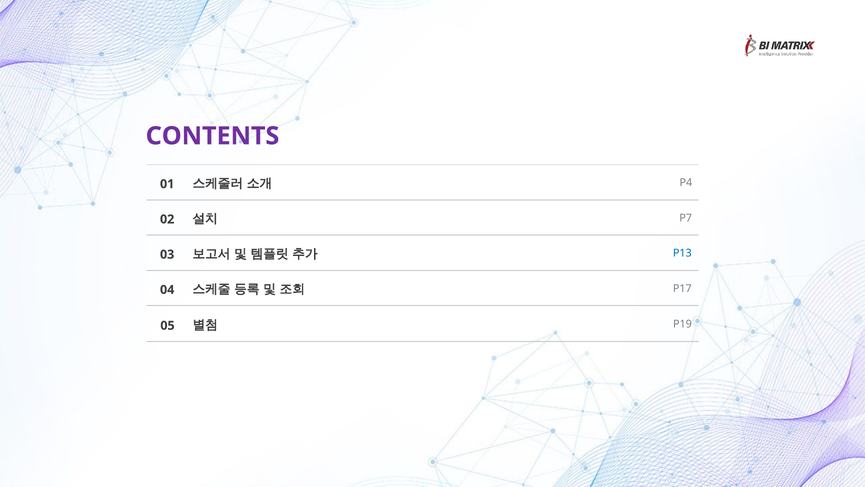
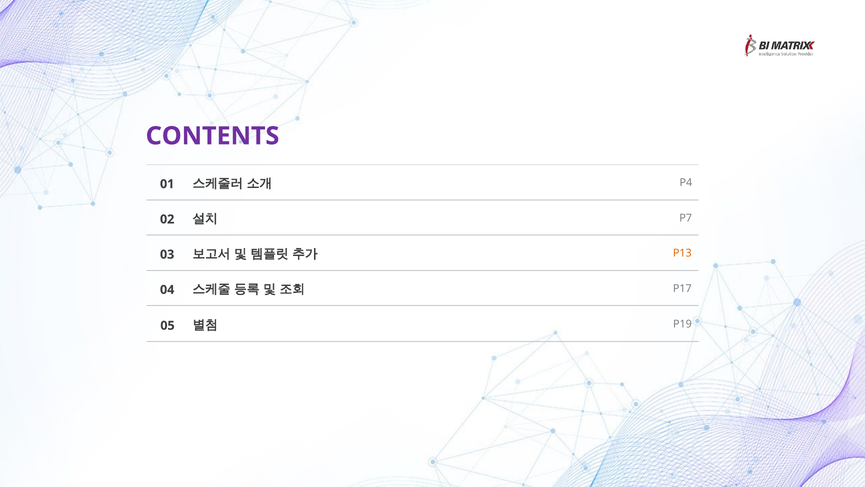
P13 colour: blue -> orange
